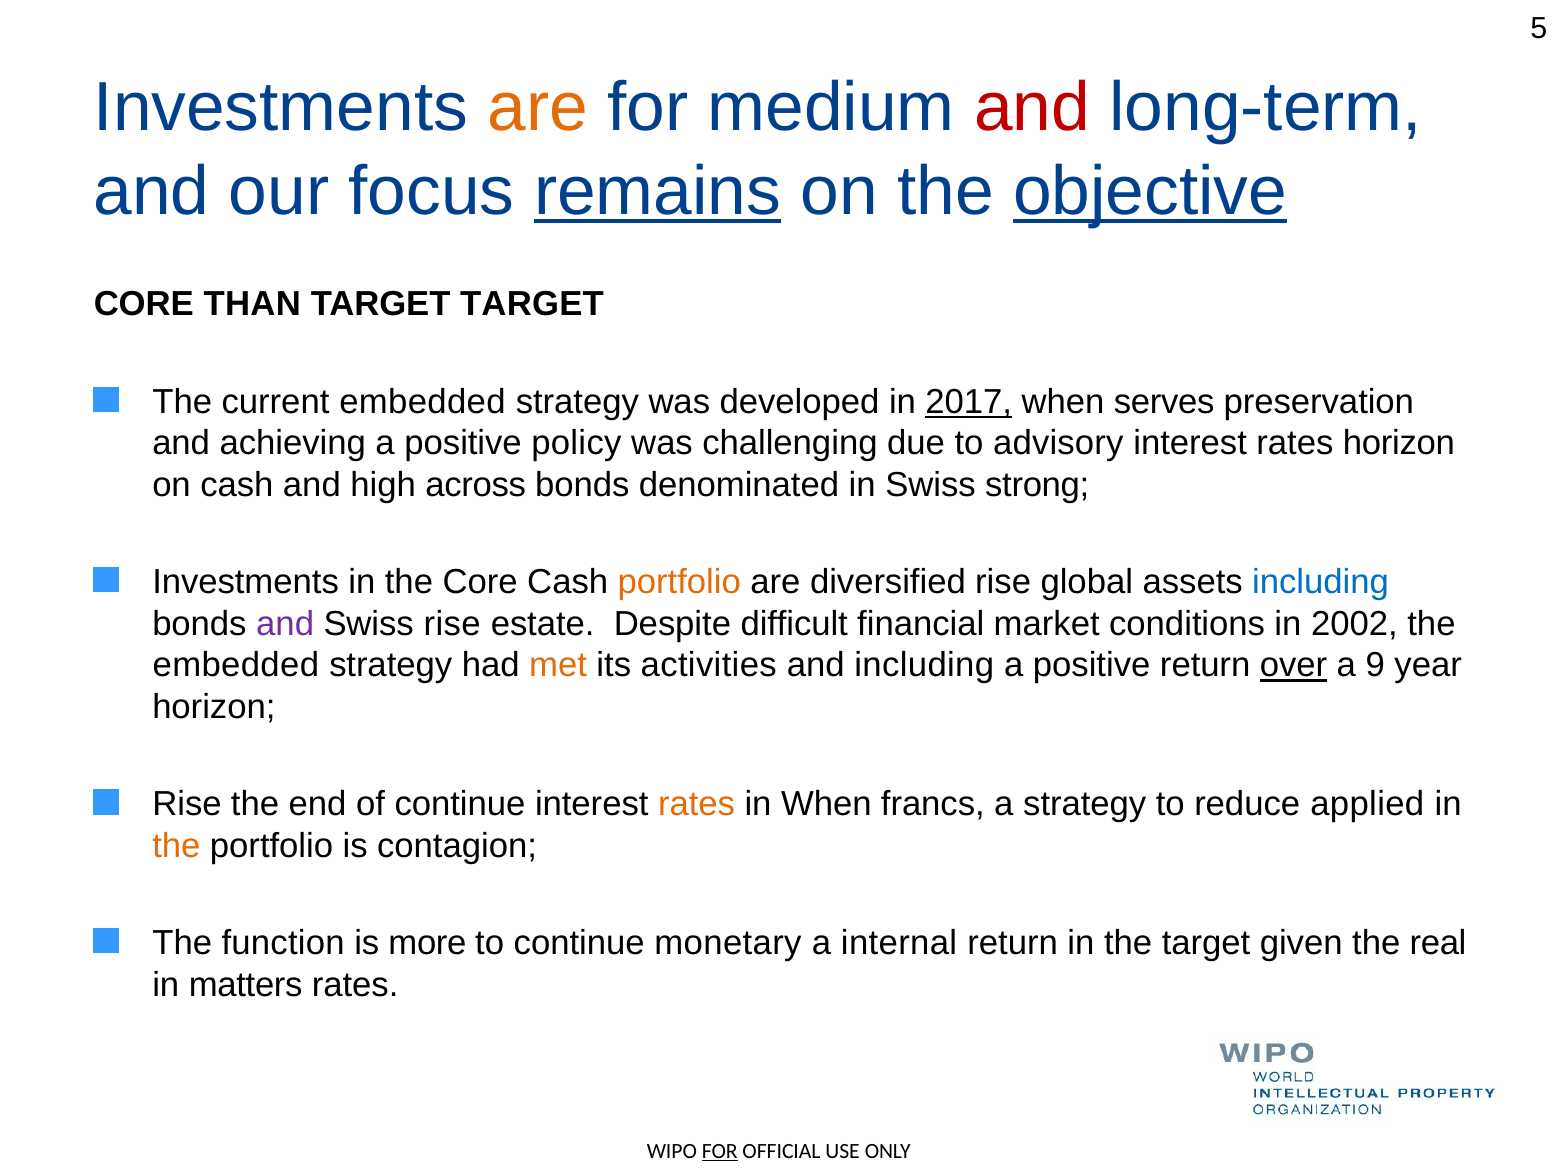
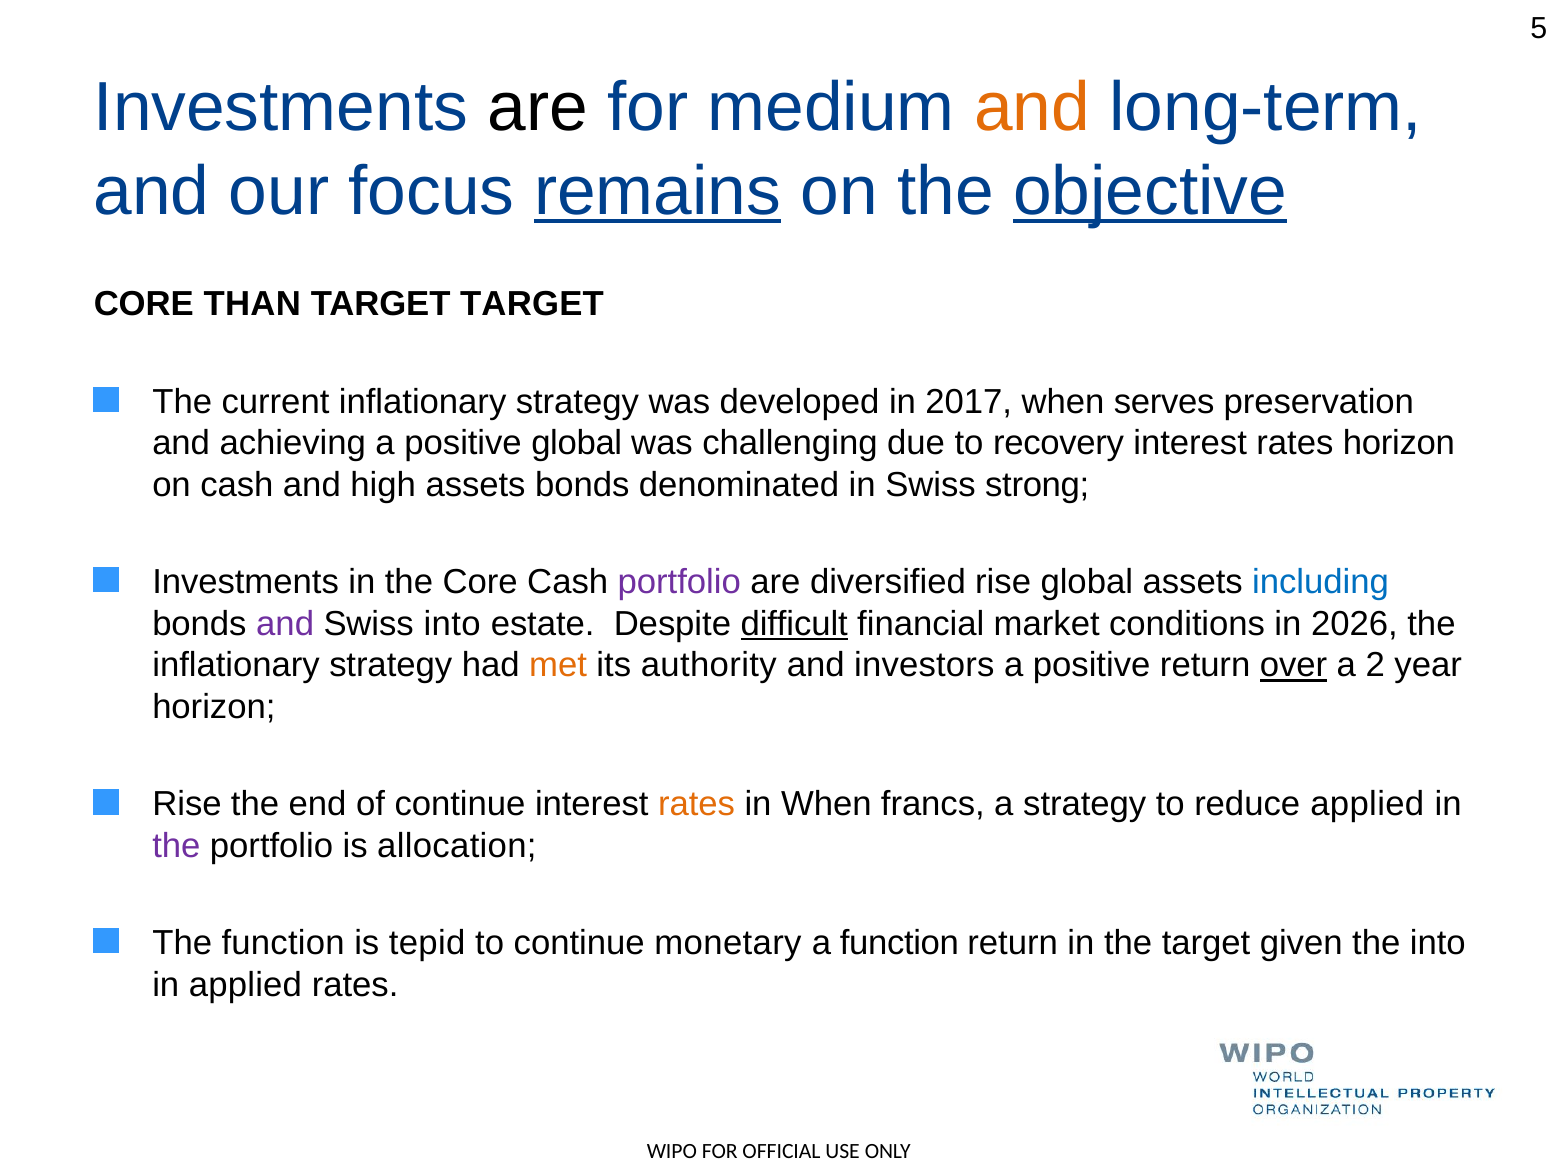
are at (538, 108) colour: orange -> black
and at (1032, 108) colour: red -> orange
current embedded: embedded -> inflationary
2017 underline: present -> none
positive policy: policy -> global
advisory: advisory -> recovery
high across: across -> assets
portfolio at (679, 582) colour: orange -> purple
Swiss rise: rise -> into
difficult underline: none -> present
2002: 2002 -> 2026
embedded at (236, 666): embedded -> inflationary
activities: activities -> authority
and including: including -> investors
9: 9 -> 2
the at (176, 846) colour: orange -> purple
contagion: contagion -> allocation
more: more -> tepid
a internal: internal -> function
the real: real -> into
in matters: matters -> applied
FOR at (720, 1151) underline: present -> none
